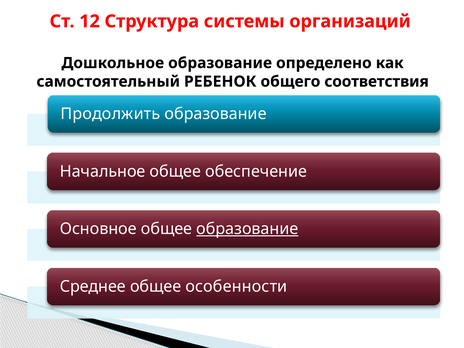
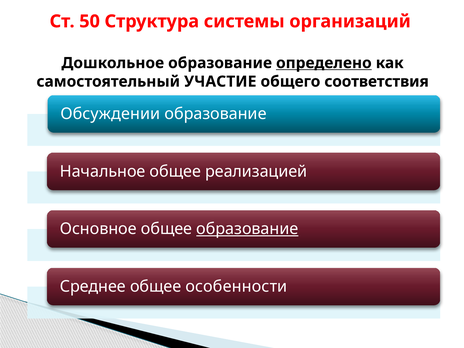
12: 12 -> 50
определено underline: none -> present
РЕБЕНОК: РЕБЕНОК -> УЧАСТИЕ
Продолжить: Продолжить -> Обсуждении
обеспечение: обеспечение -> реализацией
